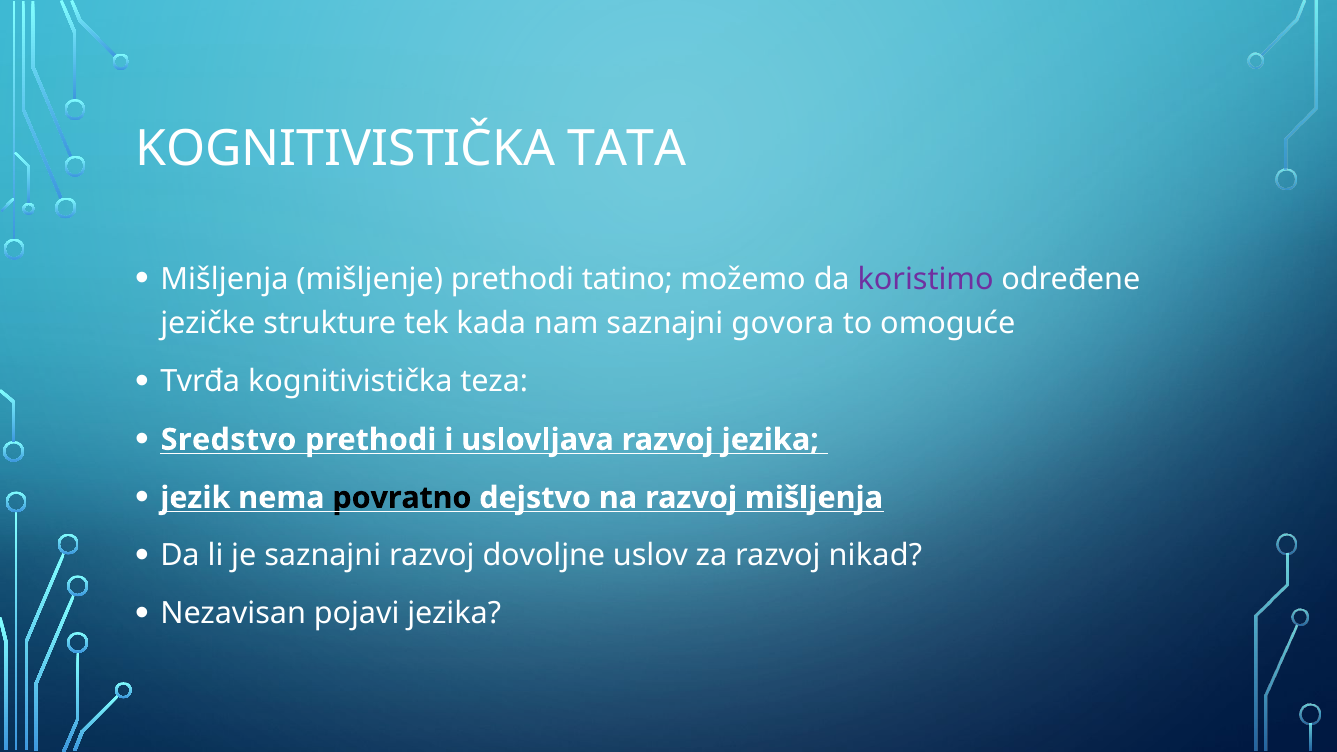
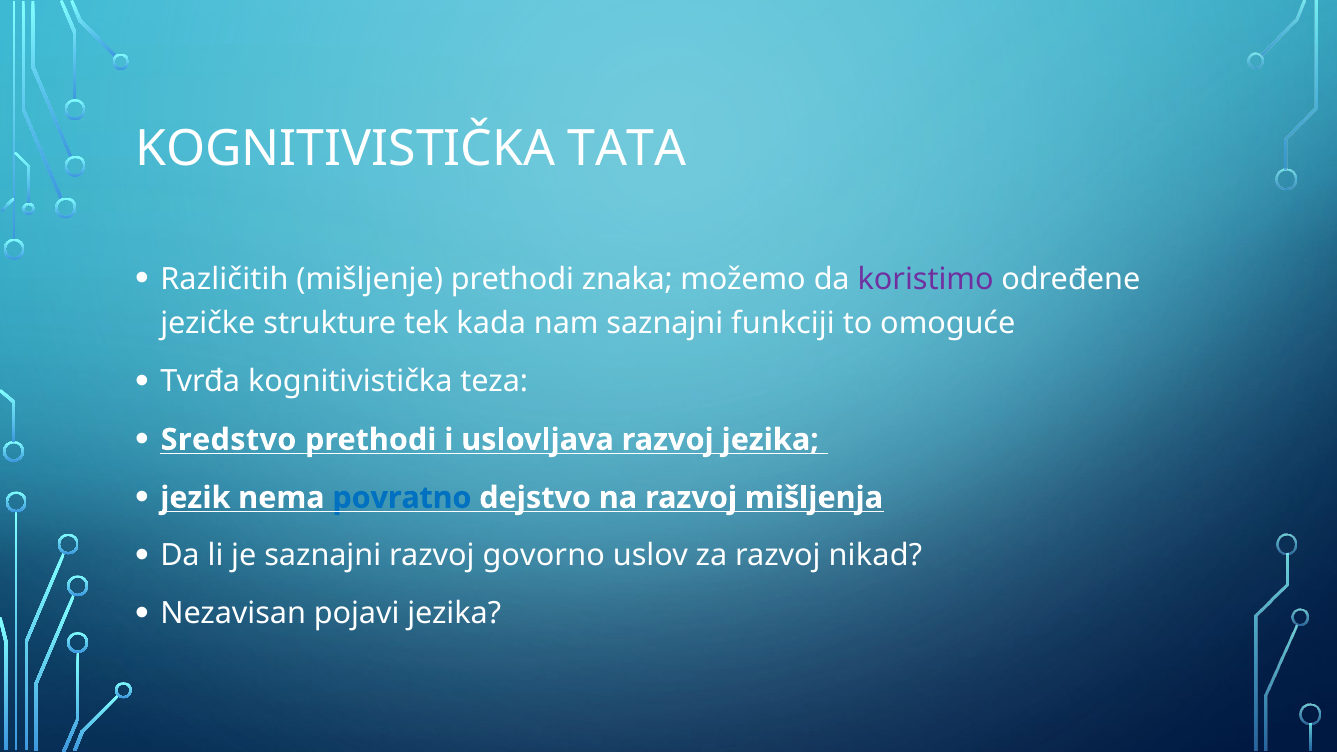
Mišljenja at (224, 280): Mišljenja -> Različitih
tatino: tatino -> znaka
govora: govora -> funkciji
povratno colour: black -> blue
dovoljne: dovoljne -> govorno
